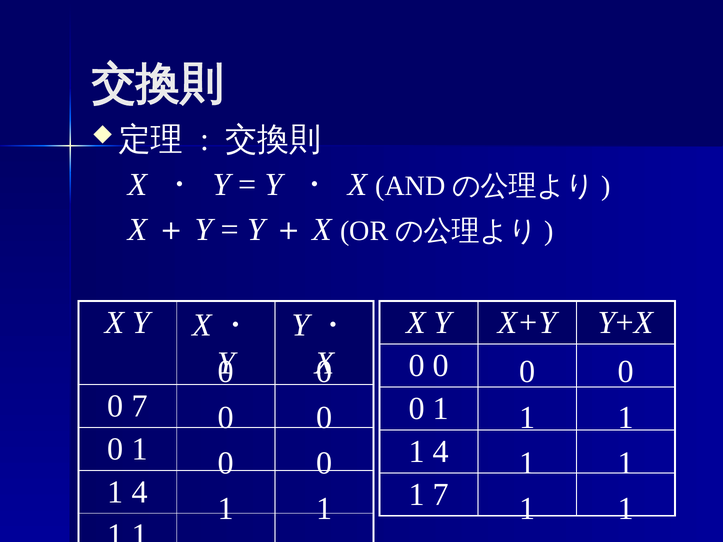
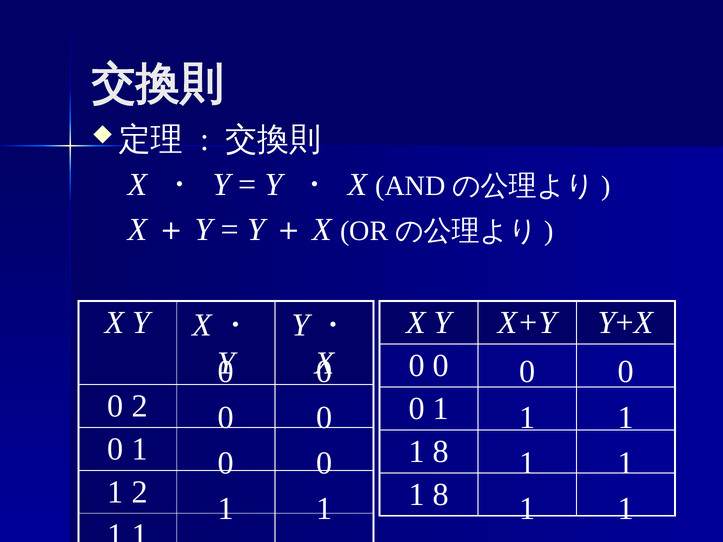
0 7: 7 -> 2
4 at (441, 452): 4 -> 8
4 at (140, 492): 4 -> 2
7 at (441, 495): 7 -> 8
